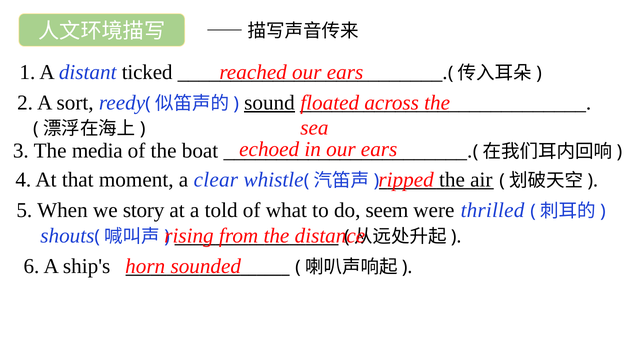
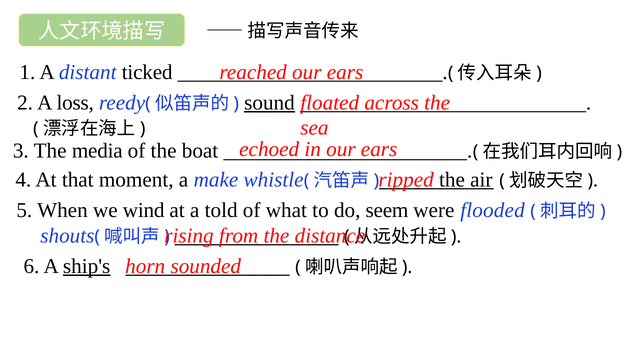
sort: sort -> loss
clear: clear -> make
story: story -> wind
thrilled: thrilled -> flooded
ship's underline: none -> present
